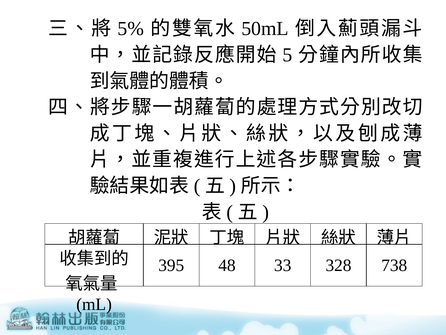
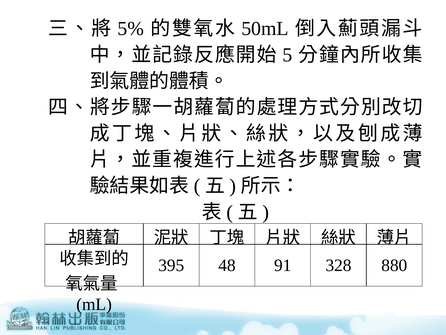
33: 33 -> 91
738: 738 -> 880
